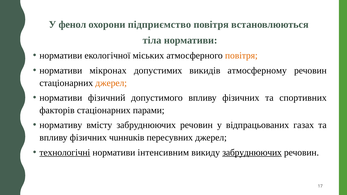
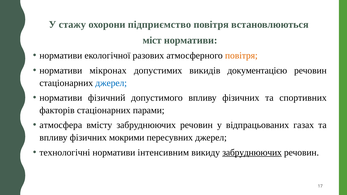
фенол: фенол -> стажу
тіла: тіла -> міст
міських: міських -> разових
атмосферному: атмосферному -> документацією
джерел at (111, 83) colour: orange -> blue
нормативу: нормативу -> атмосфера
чuннuкiв: чuннuкiв -> мокрими
технологічні underline: present -> none
